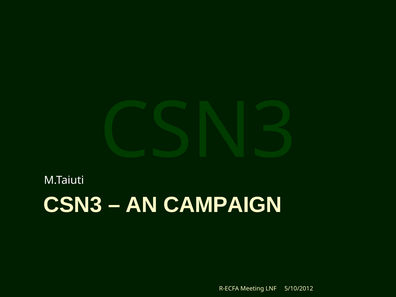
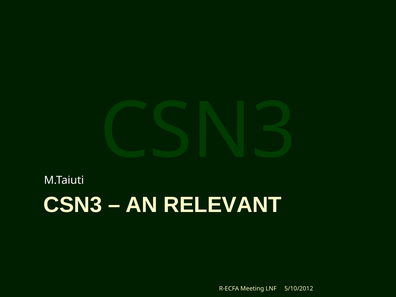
CAMPAIGN: CAMPAIGN -> RELEVANT
